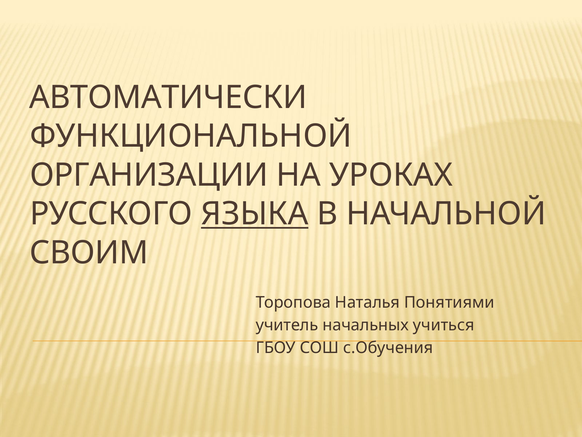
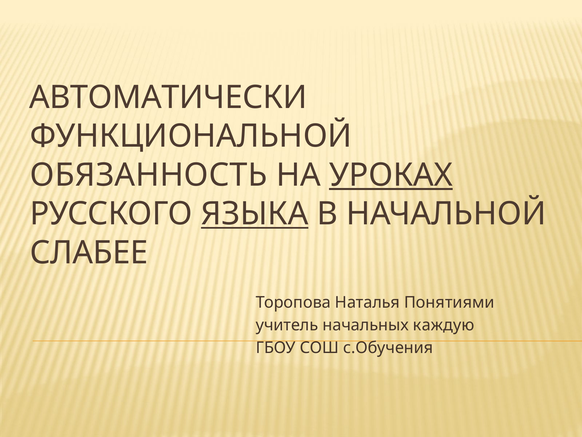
ОРГАНИЗАЦИИ: ОРГАНИЗАЦИИ -> ОБЯЗАННОСТЬ
УРОКАХ underline: none -> present
СВОИМ: СВОИМ -> СЛАБЕЕ
учиться: учиться -> каждую
